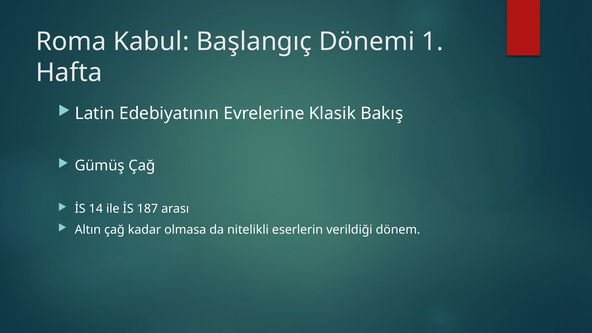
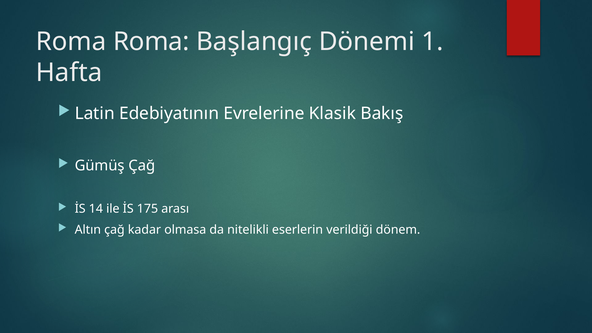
Roma Kabul: Kabul -> Roma
187: 187 -> 175
